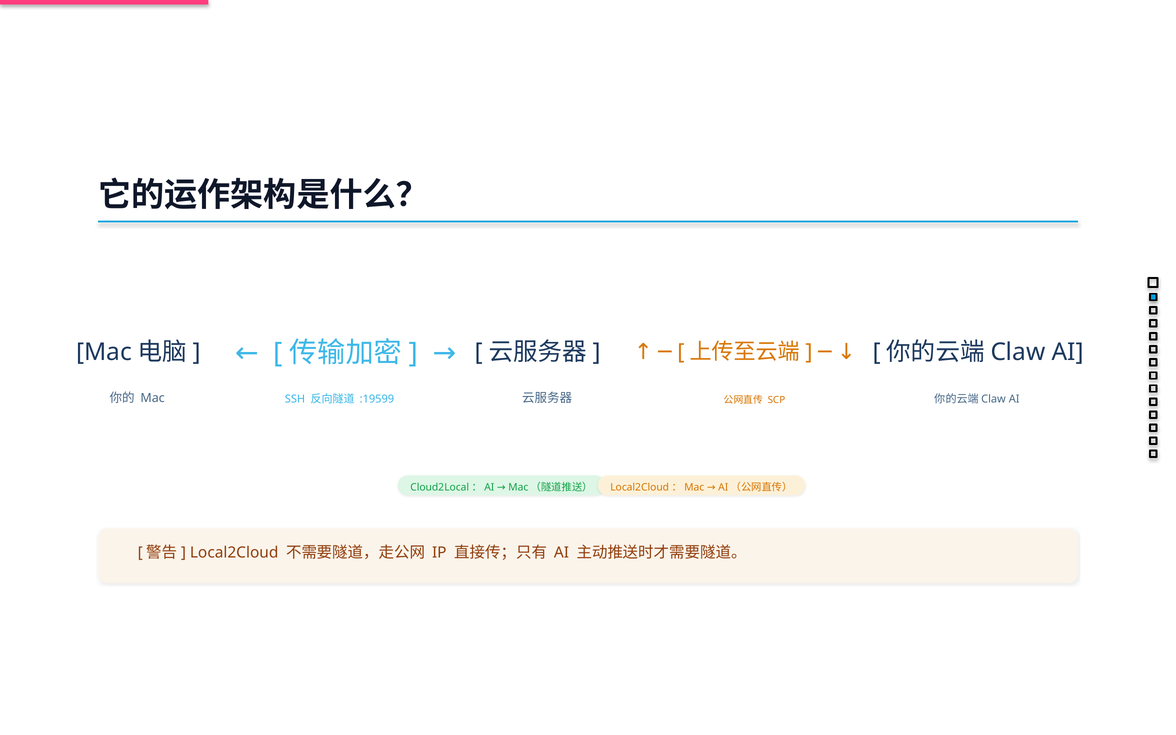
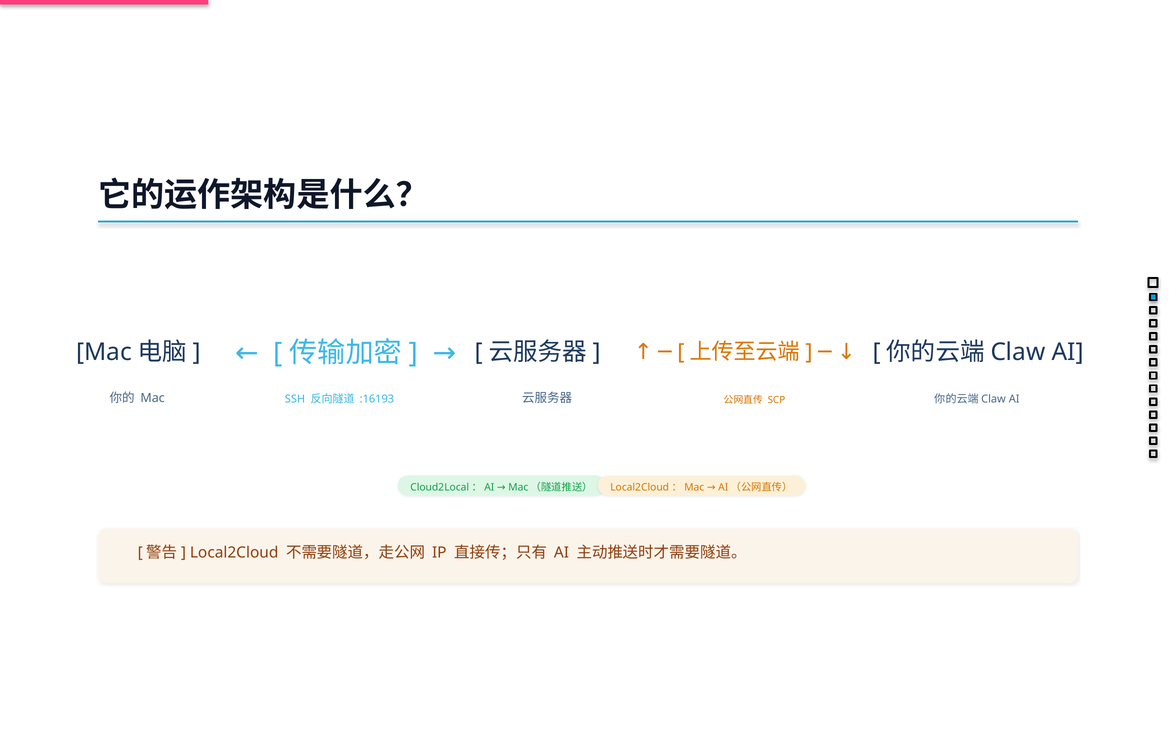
:19599: :19599 -> :16193
